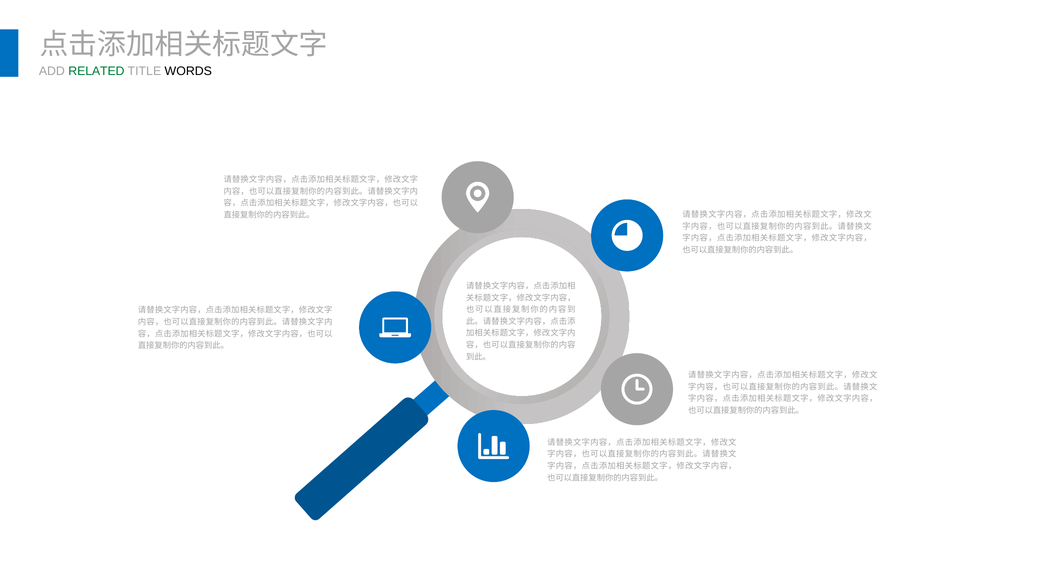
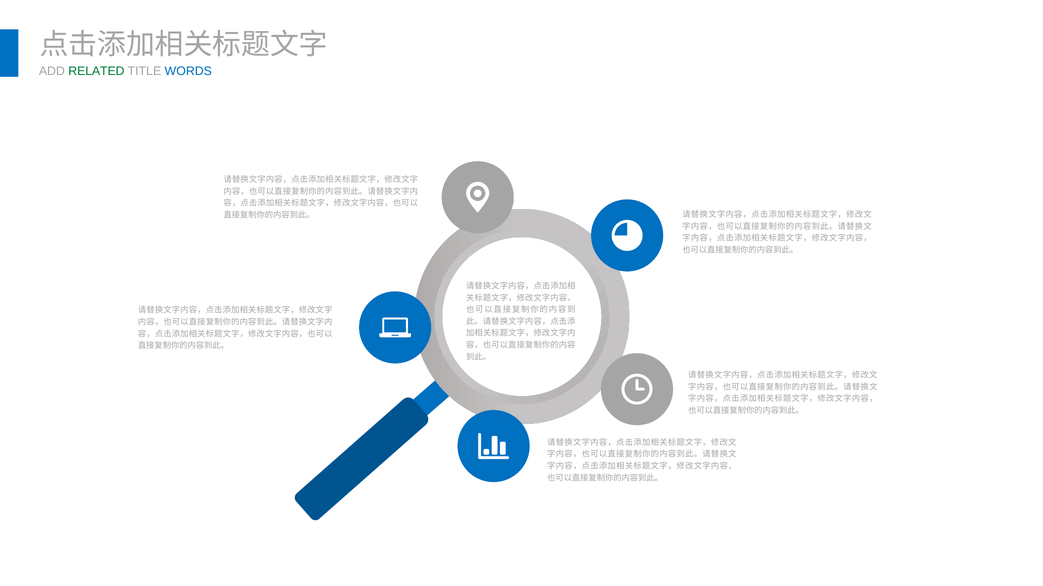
WORDS colour: black -> blue
